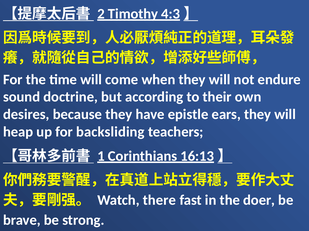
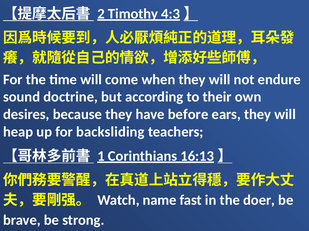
epistle: epistle -> before
there: there -> name
